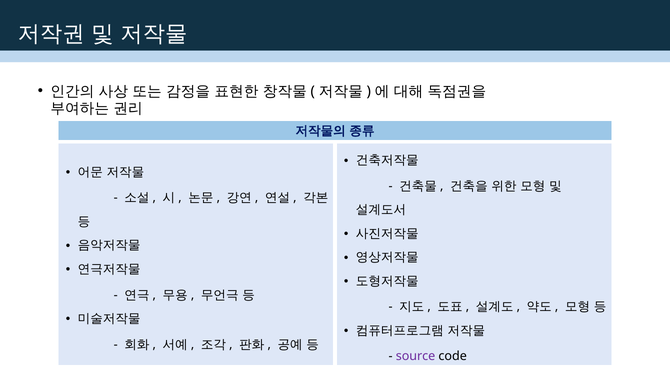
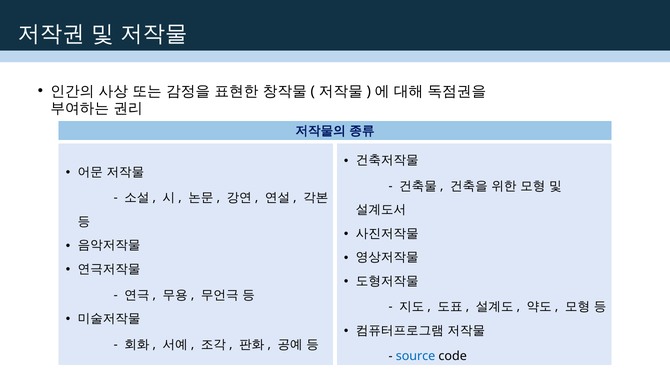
source colour: purple -> blue
